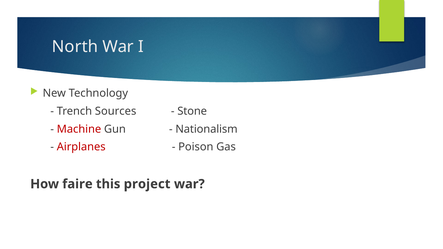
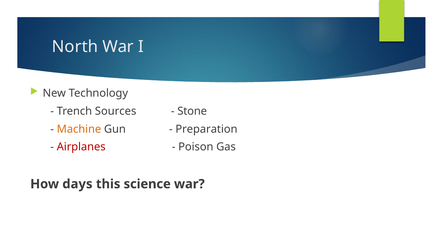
Machine colour: red -> orange
Nationalism: Nationalism -> Preparation
faire: faire -> days
project: project -> science
